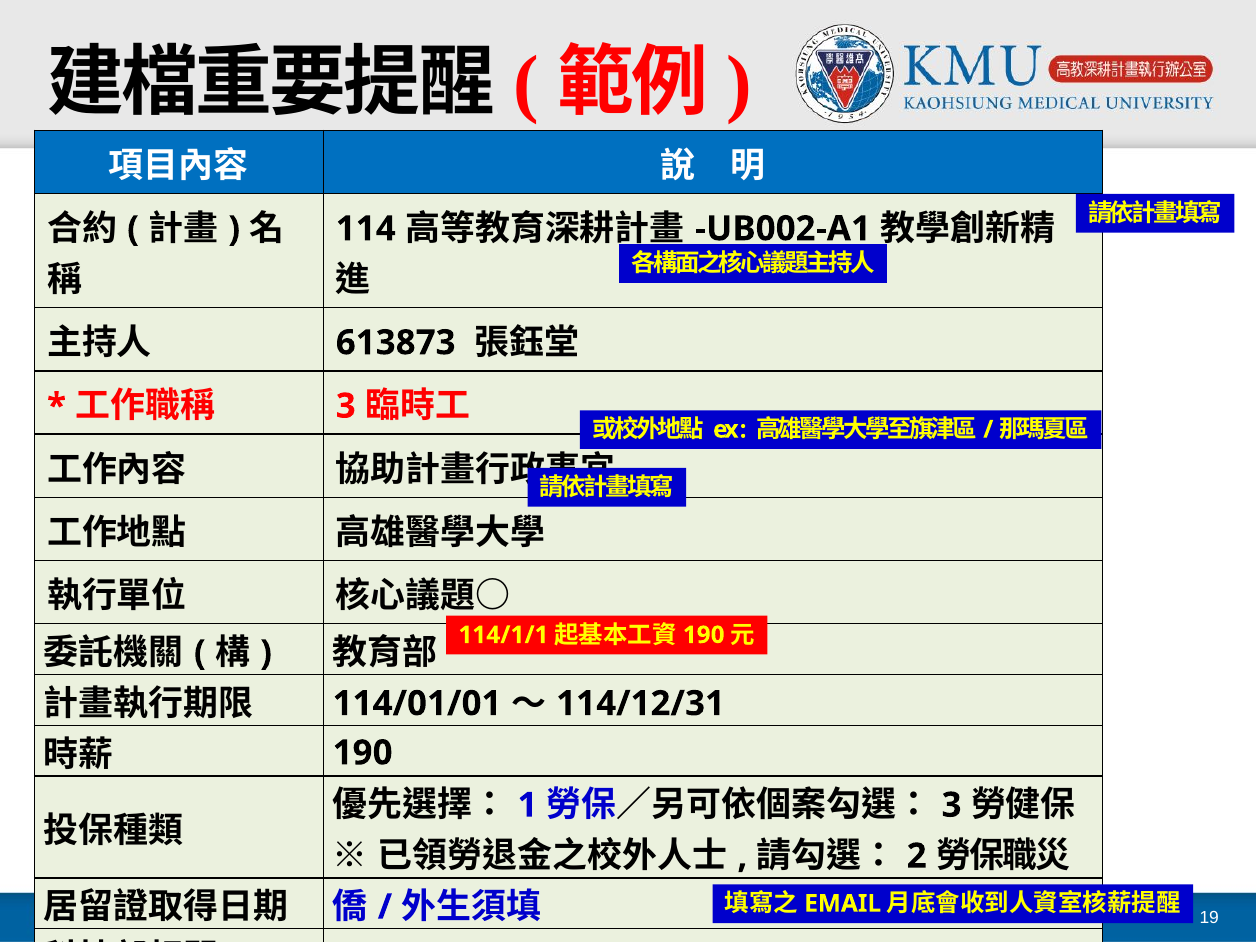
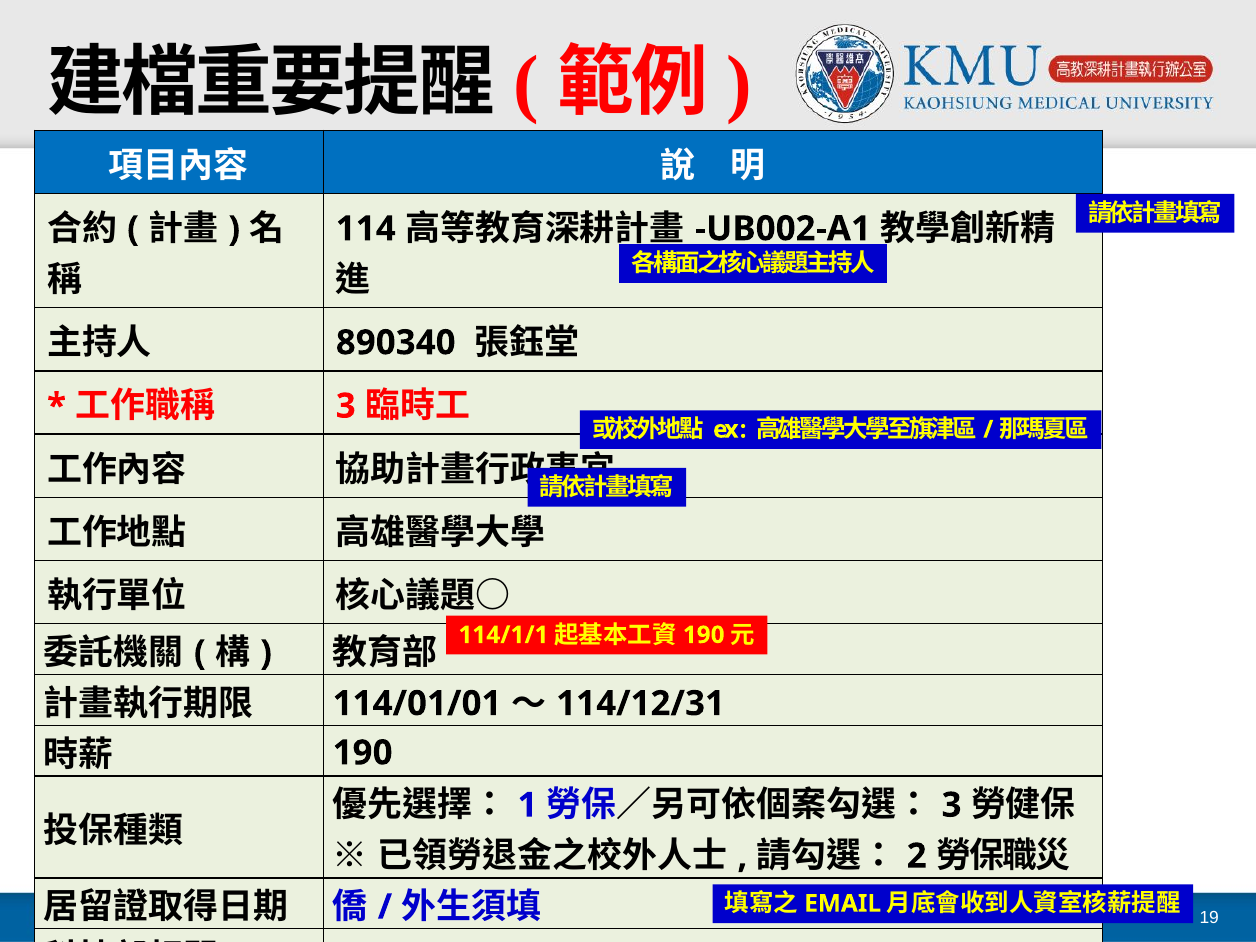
613873: 613873 -> 890340
